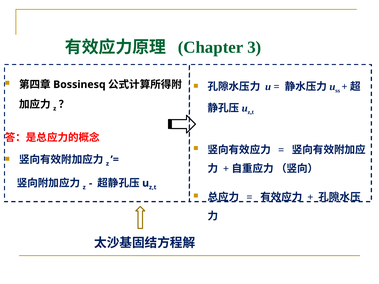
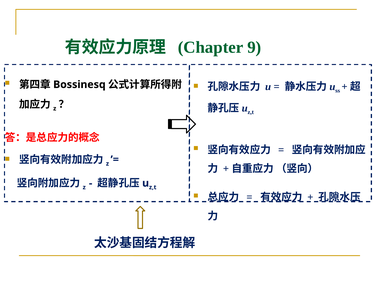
3: 3 -> 9
